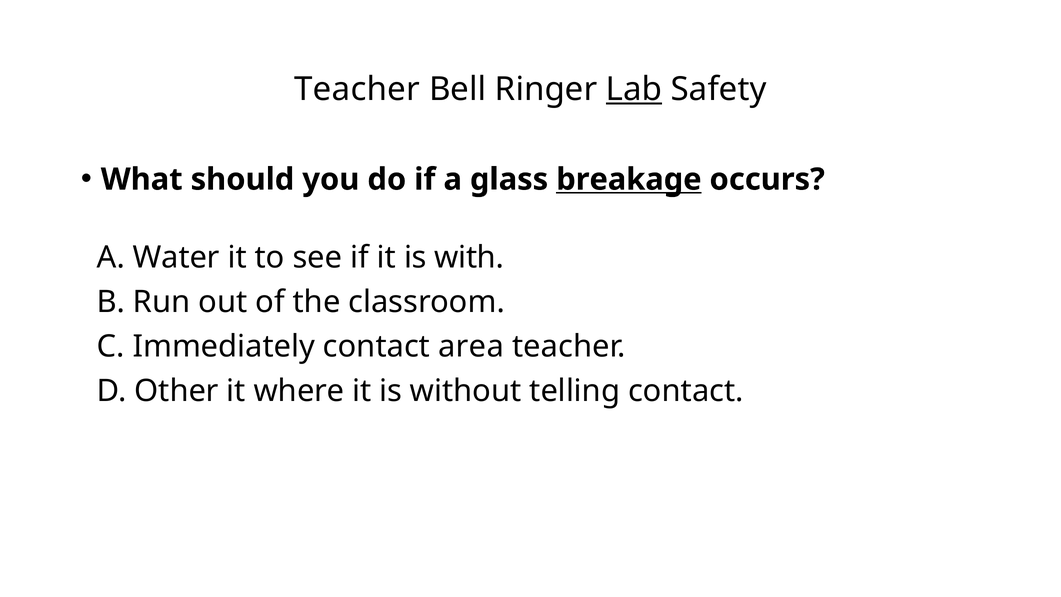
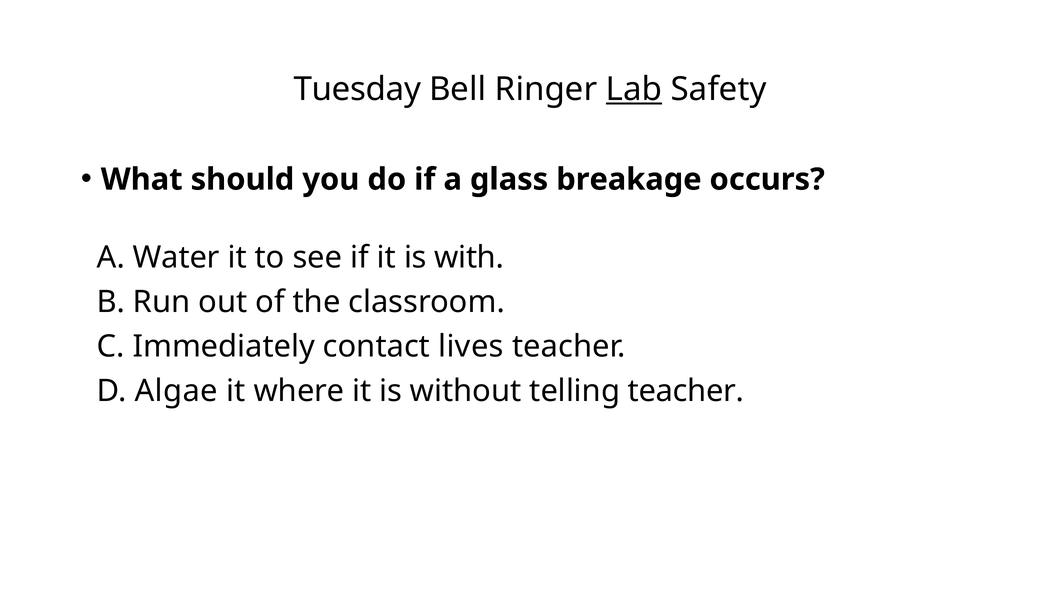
Teacher at (357, 89): Teacher -> Tuesday
breakage underline: present -> none
area: area -> lives
Other: Other -> Algae
telling contact: contact -> teacher
